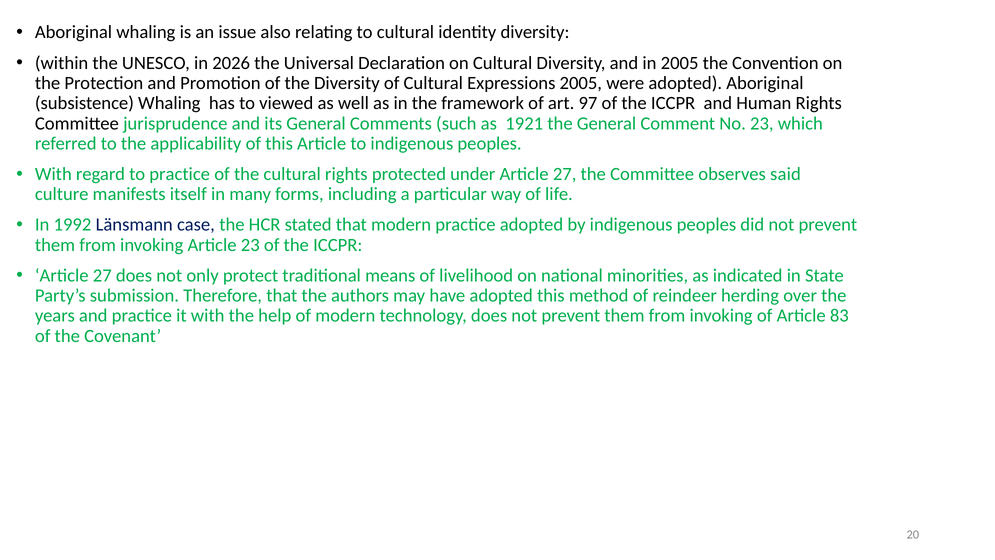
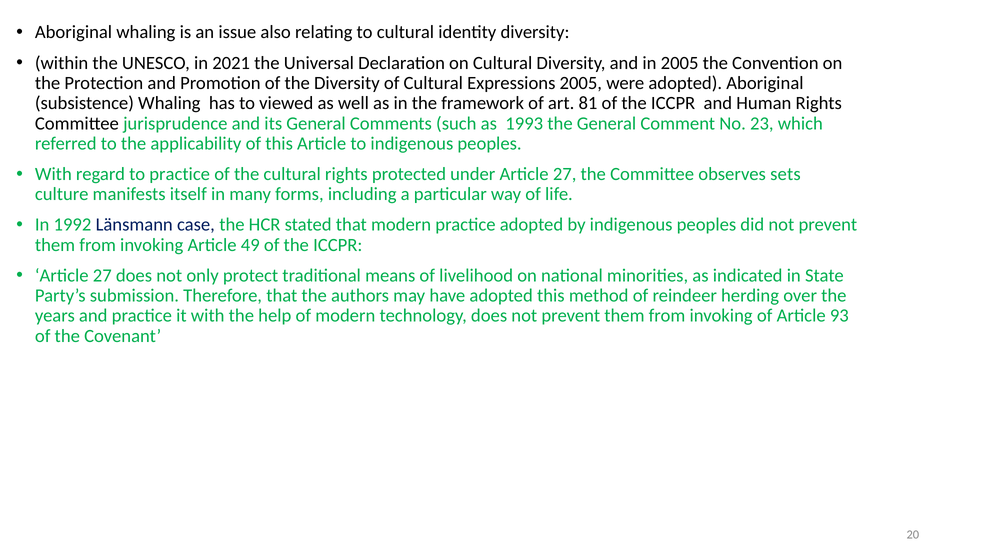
2026: 2026 -> 2021
97: 97 -> 81
1921: 1921 -> 1993
said: said -> sets
Article 23: 23 -> 49
83: 83 -> 93
